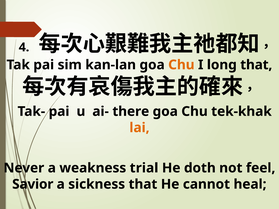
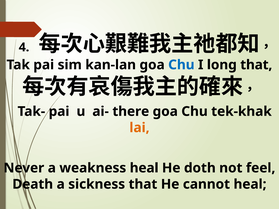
Chu at (181, 65) colour: orange -> blue
weakness trial: trial -> heal
Savior: Savior -> Death
